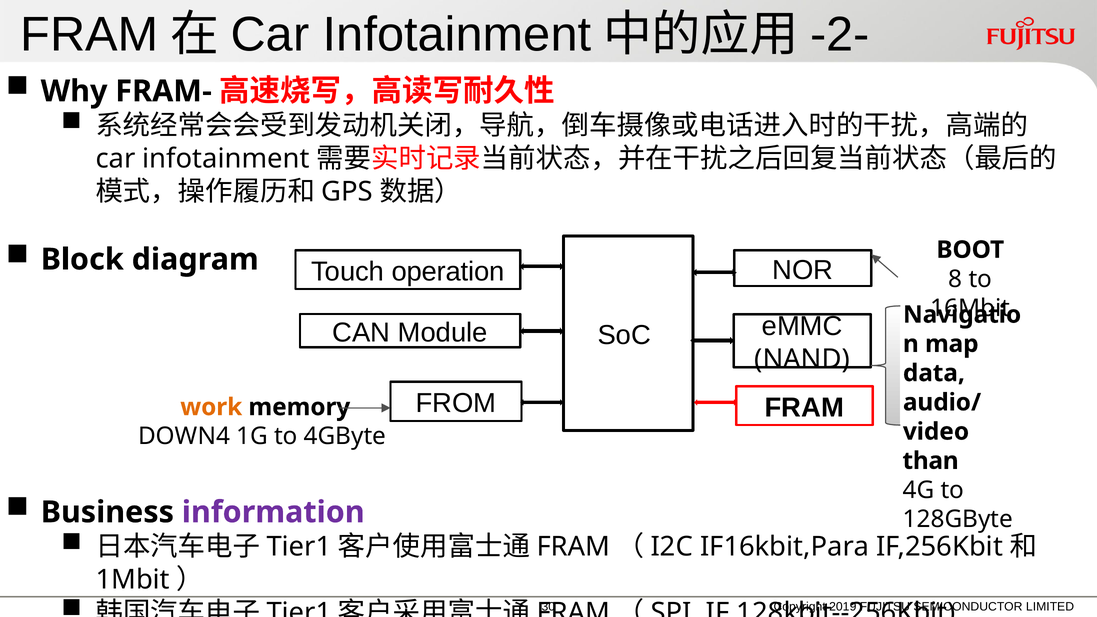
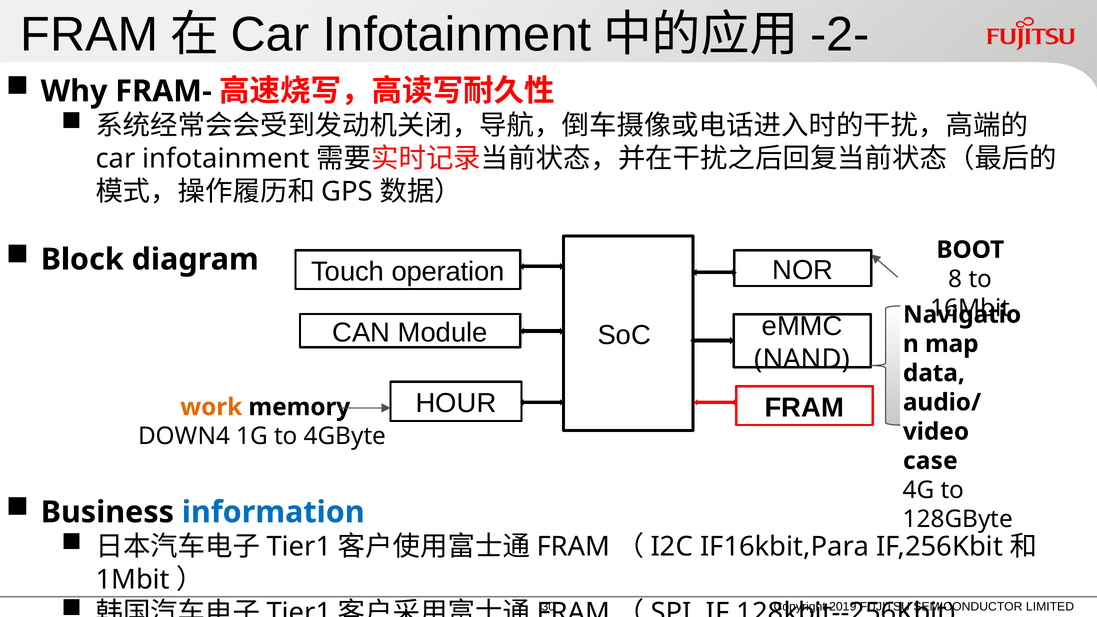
FROM: FROM -> HOUR
than: than -> case
information colour: purple -> blue
